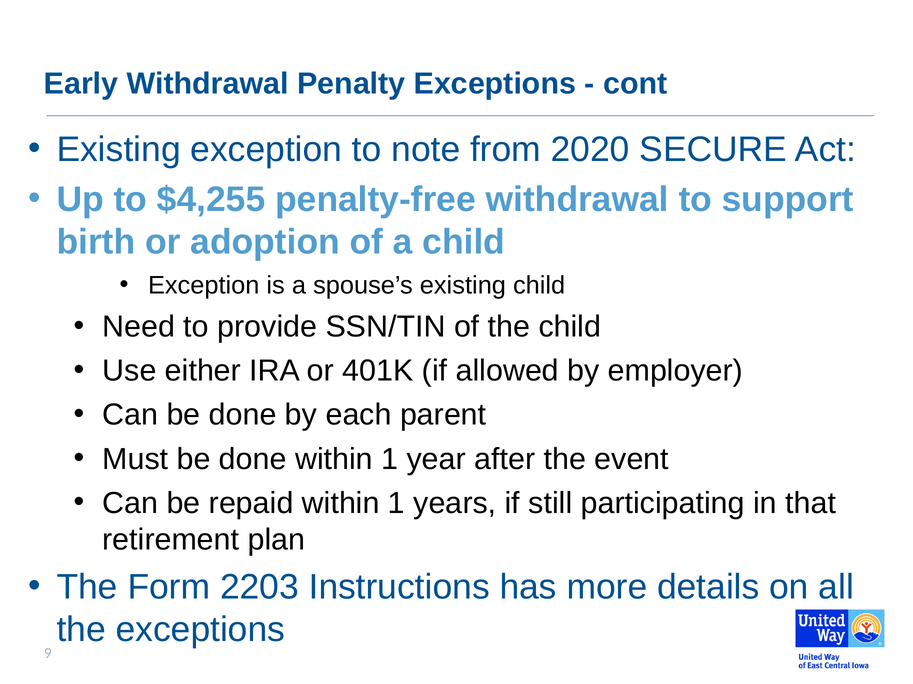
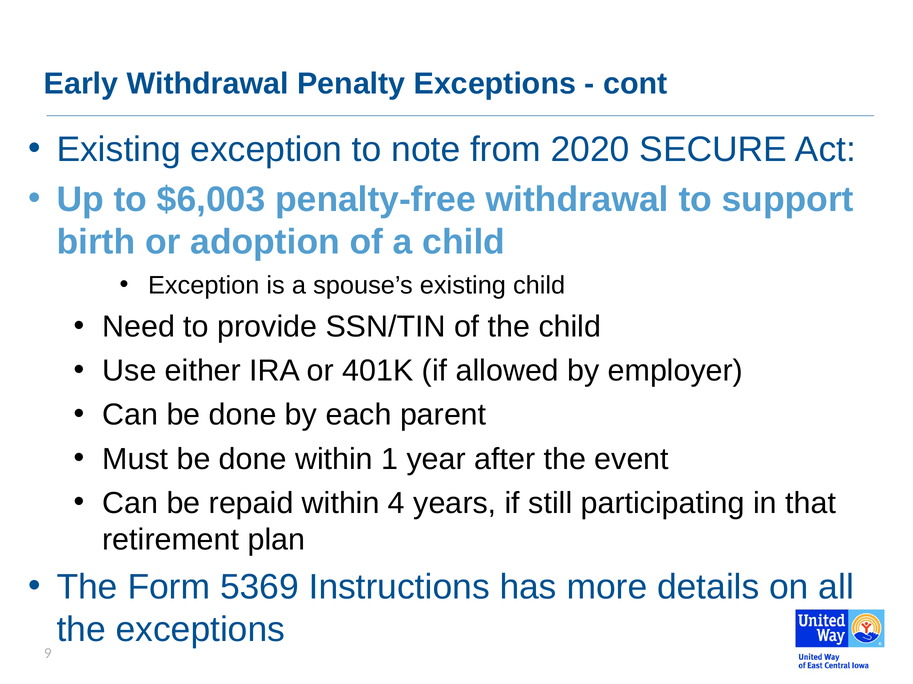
$4,255: $4,255 -> $6,003
repaid within 1: 1 -> 4
2203: 2203 -> 5369
